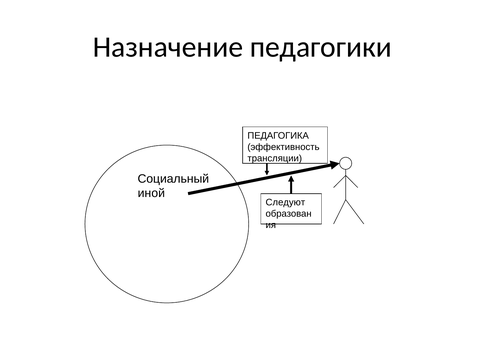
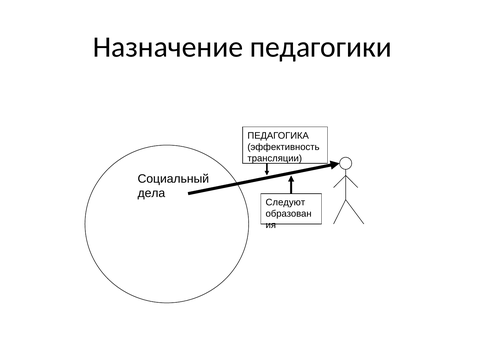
иной: иной -> дела
